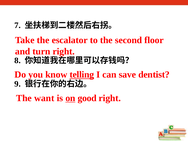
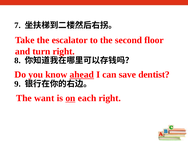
telling: telling -> ahead
good: good -> each
